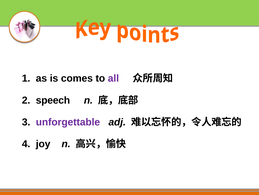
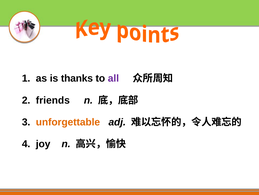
comes: comes -> thanks
speech: speech -> friends
unforgettable colour: purple -> orange
